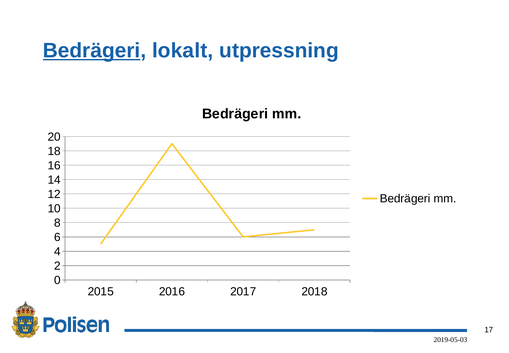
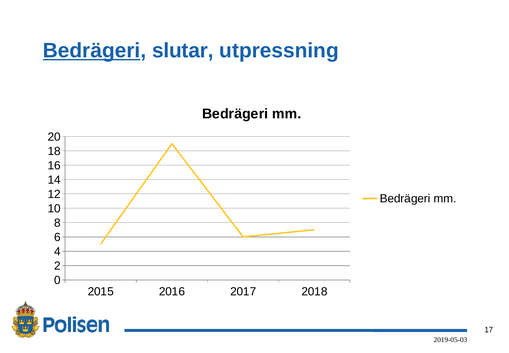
lokalt: lokalt -> slutar
